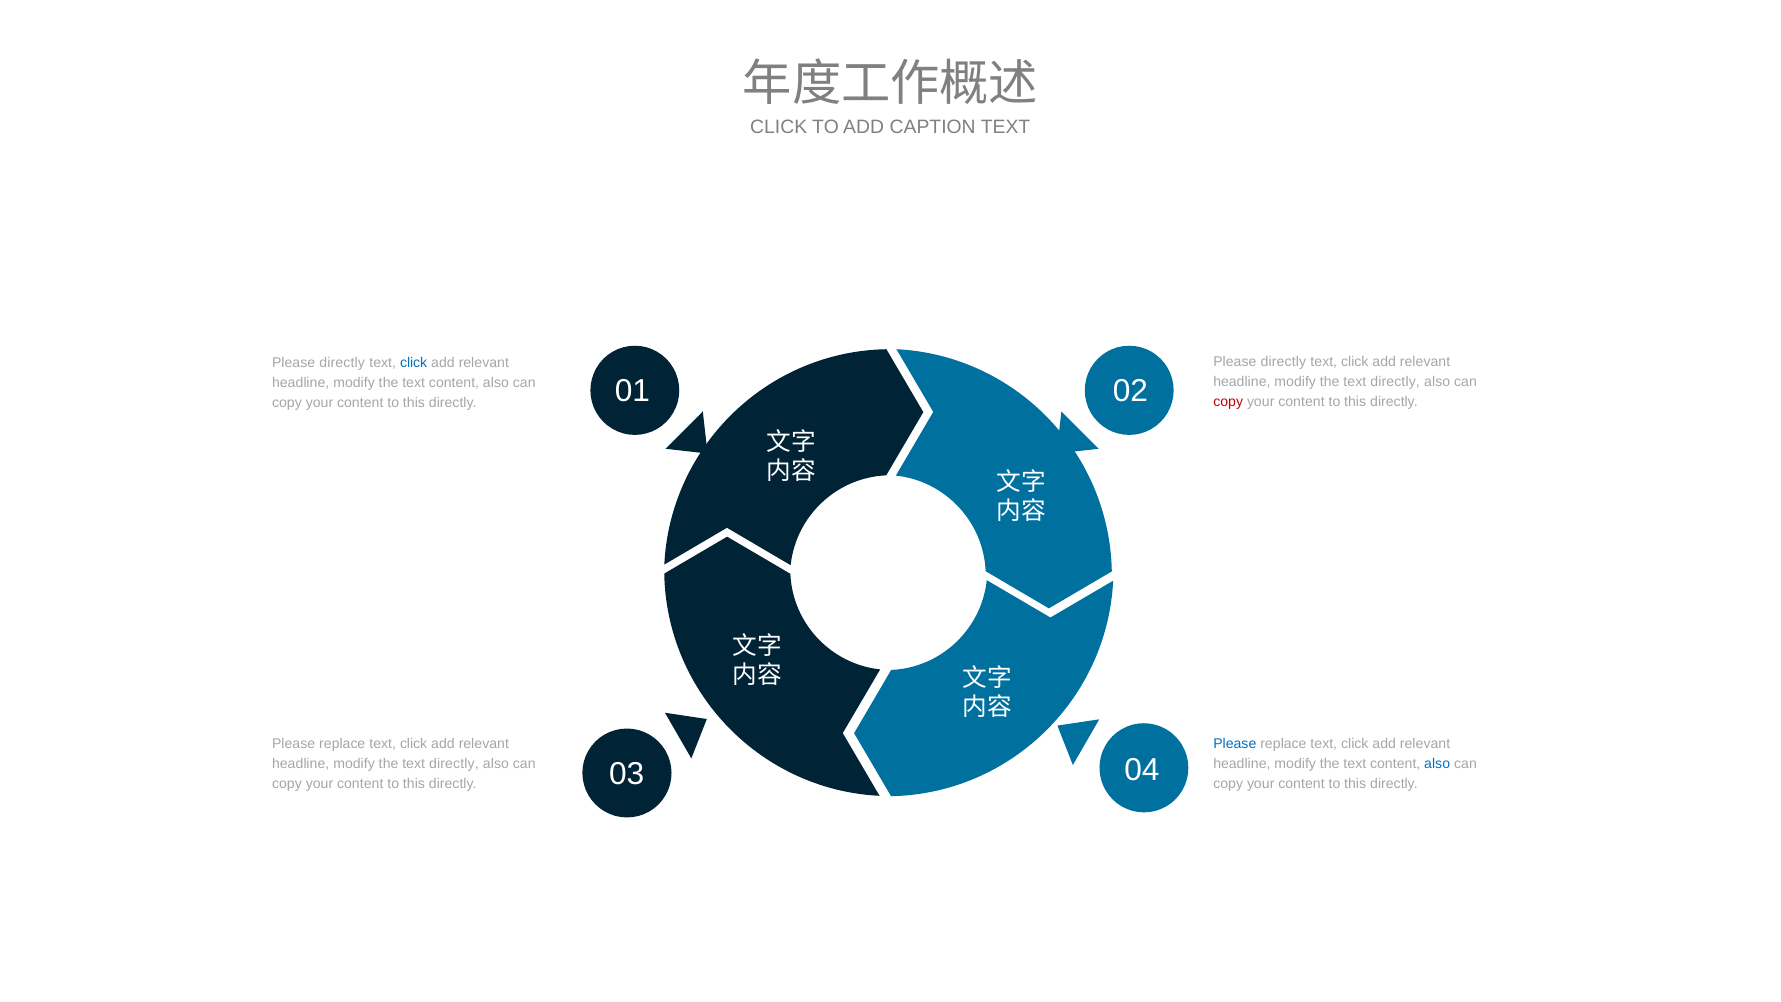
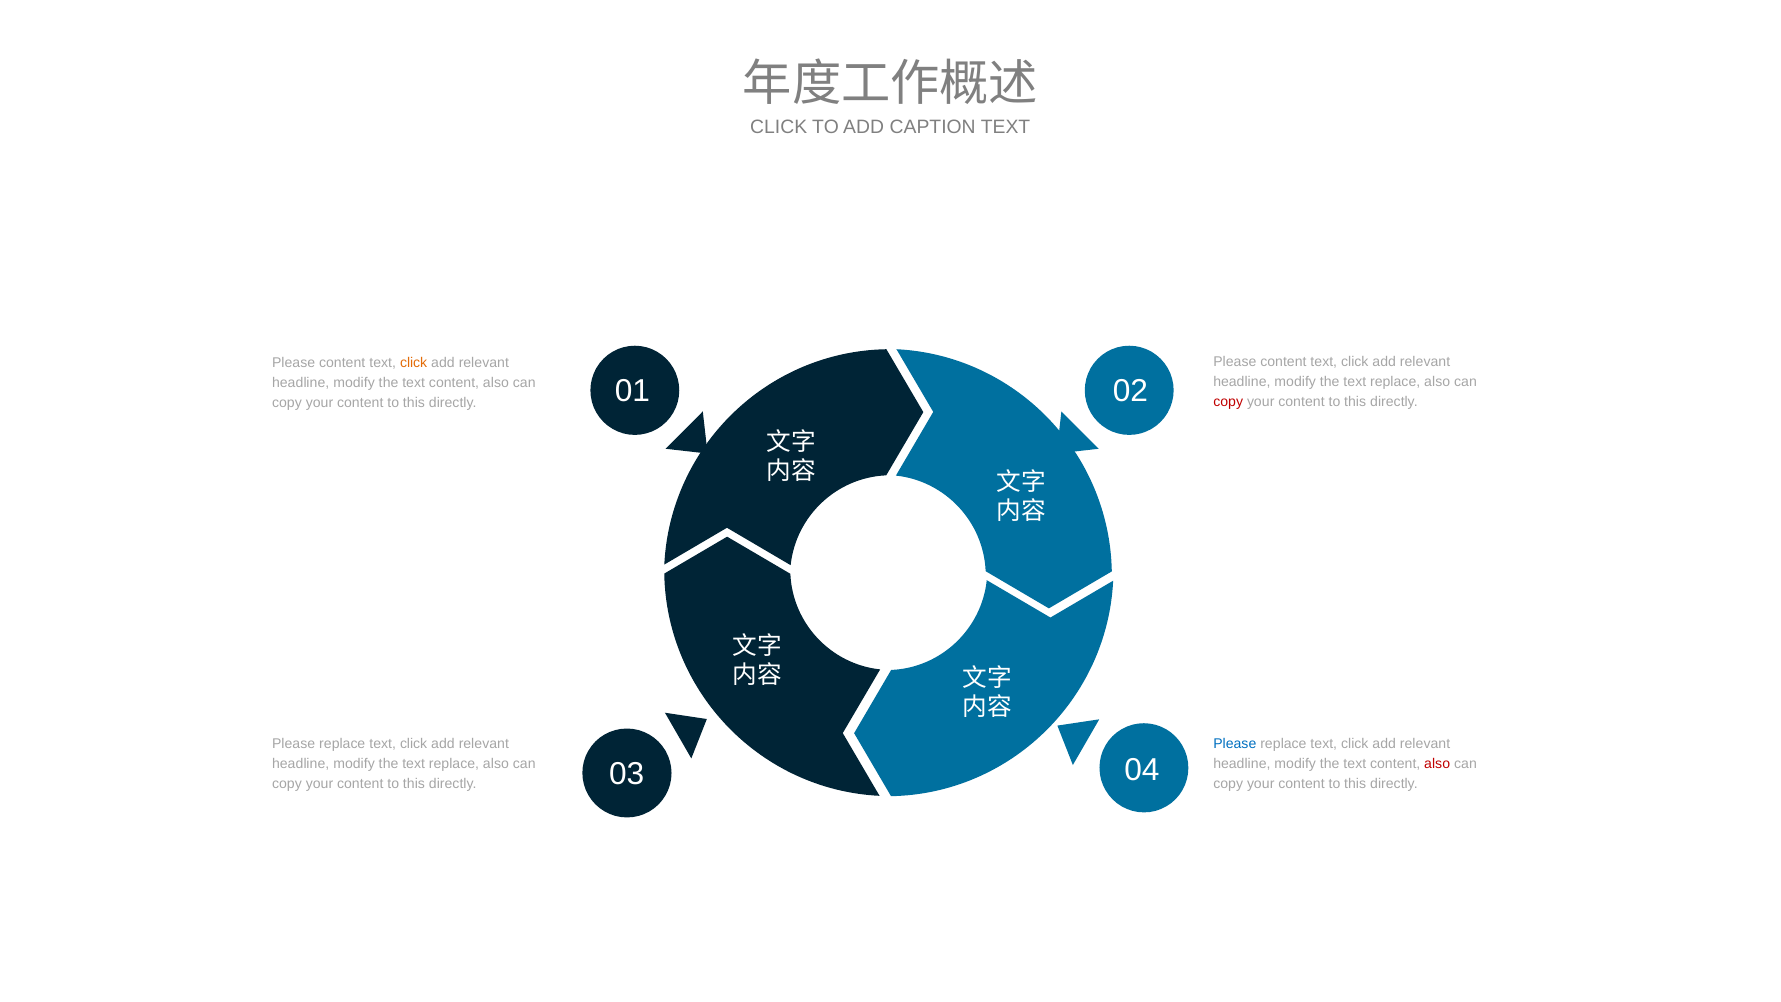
directly at (1283, 362): directly -> content
directly at (342, 362): directly -> content
click at (414, 362) colour: blue -> orange
directly at (1395, 382): directly -> replace
directly at (454, 764): directly -> replace
also at (1437, 764) colour: blue -> red
